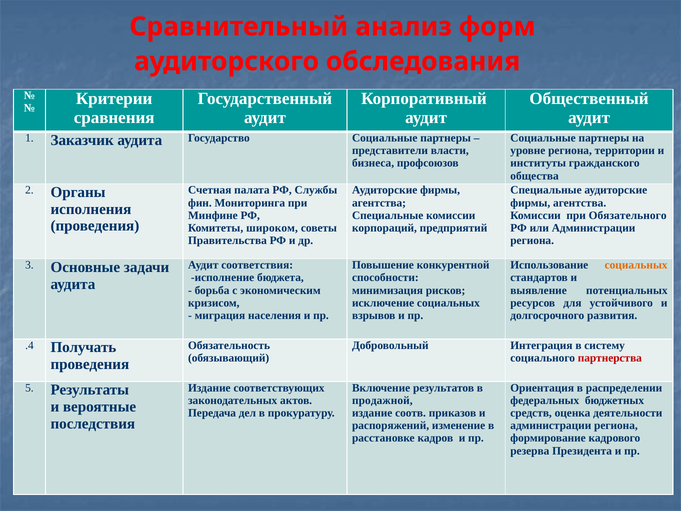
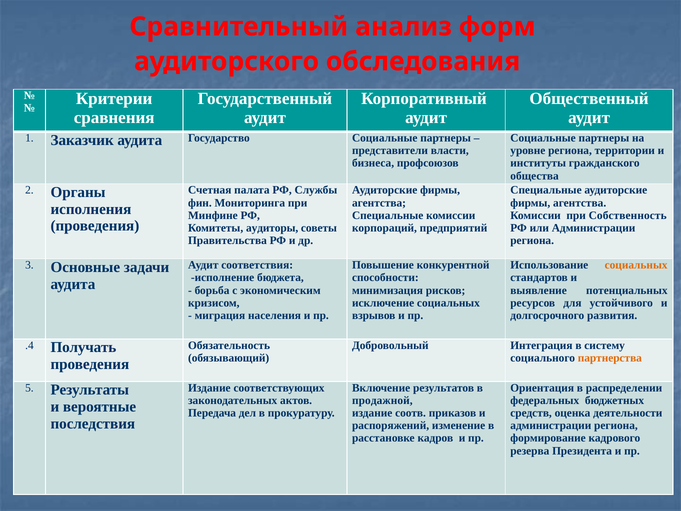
Обязательного: Обязательного -> Собственность
широком: широком -> аудиторы
партнерства colour: red -> orange
